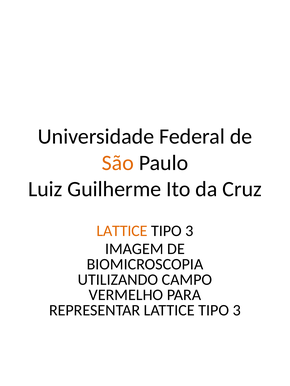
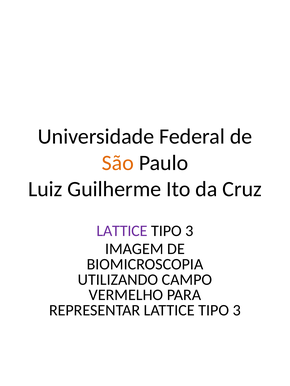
LATTICE at (122, 231) colour: orange -> purple
